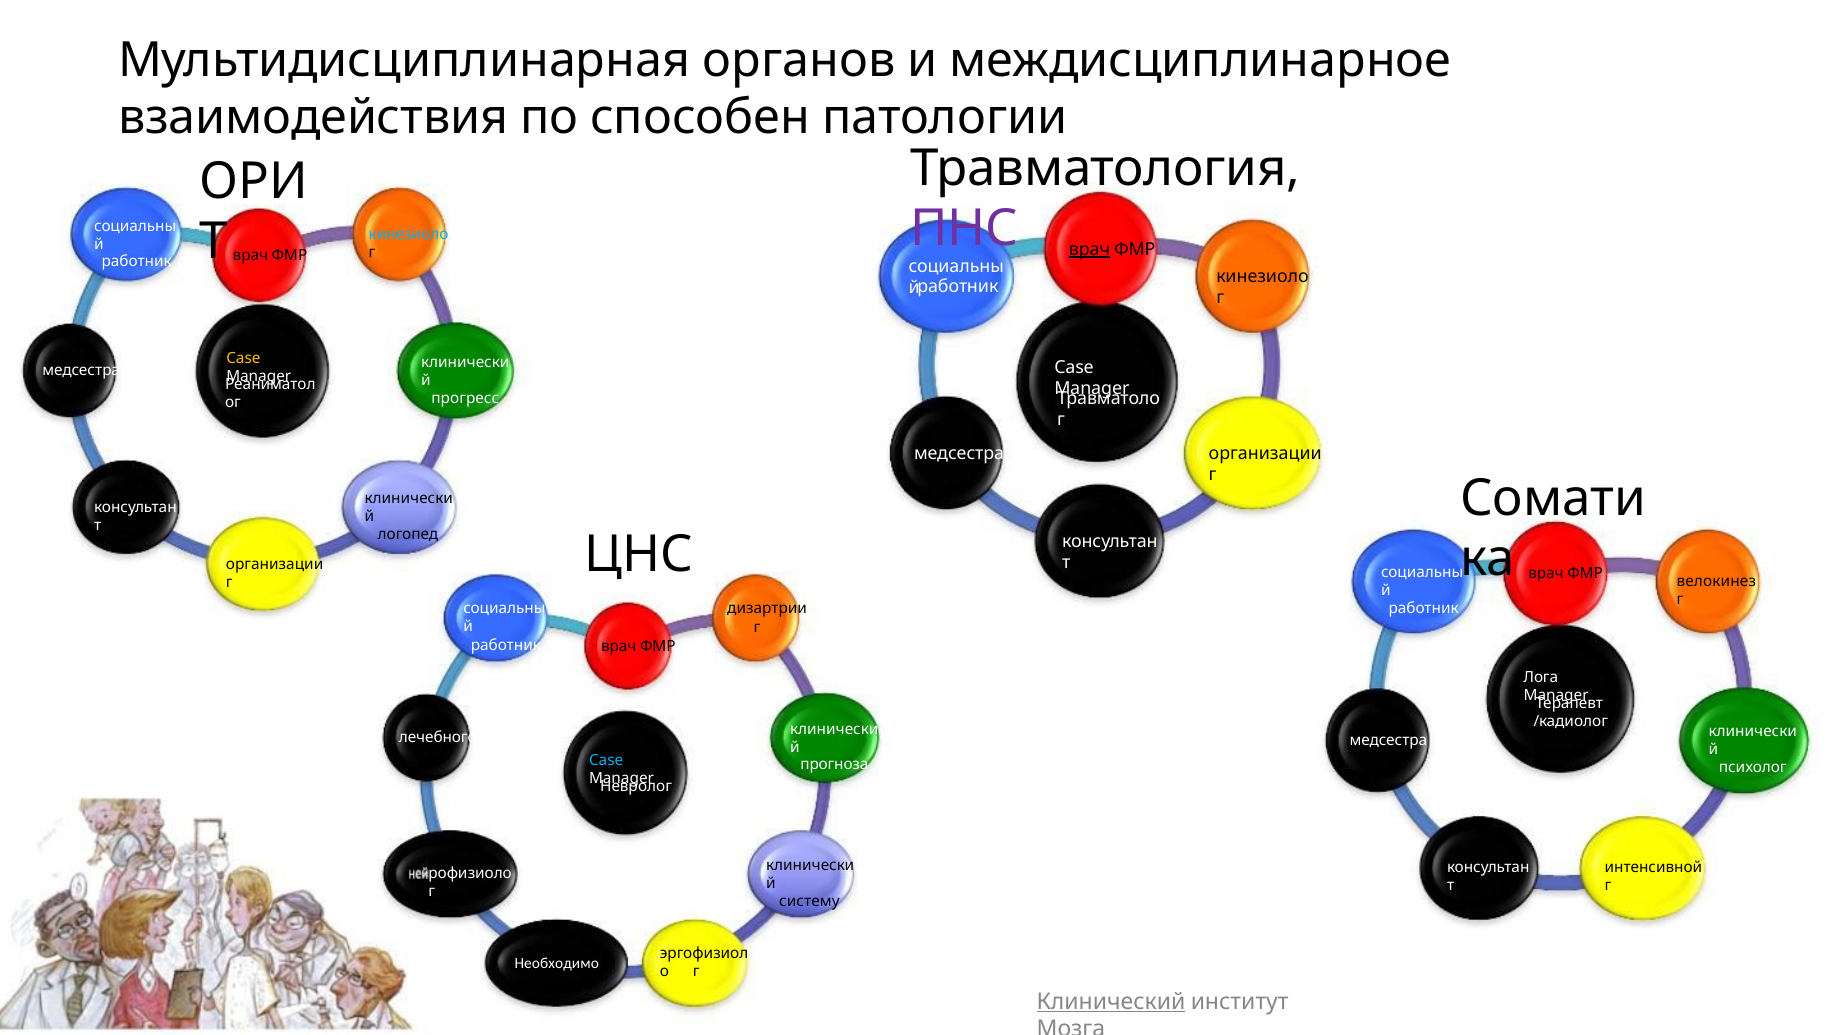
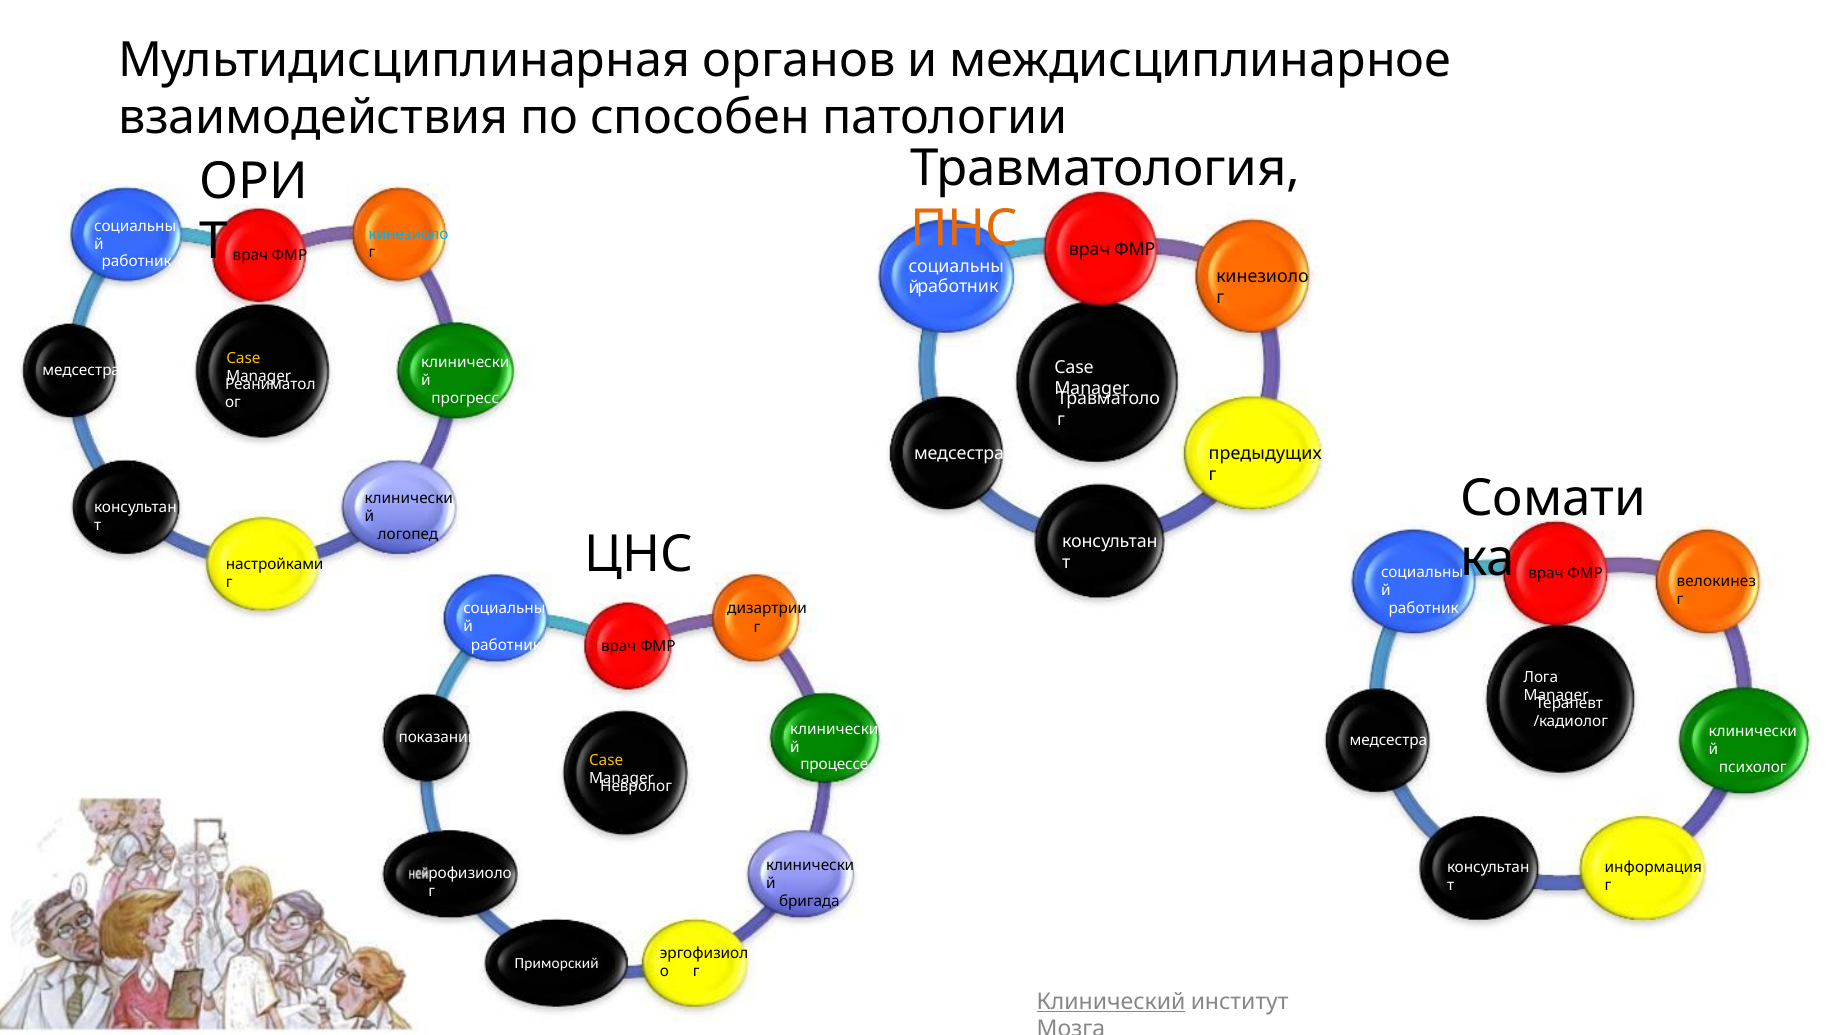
ПНС colour: purple -> orange
врач at (1089, 249) underline: present -> none
медсестра организации: организации -> предыдущих
организации at (275, 564): организации -> настройками
лечебного: лечебного -> показаний
Case at (606, 760) colour: light blue -> yellow
прогноза: прогноза -> процессе
интенсивной: интенсивной -> информация
систему: систему -> бригада
Необходимо: Необходимо -> Приморский
